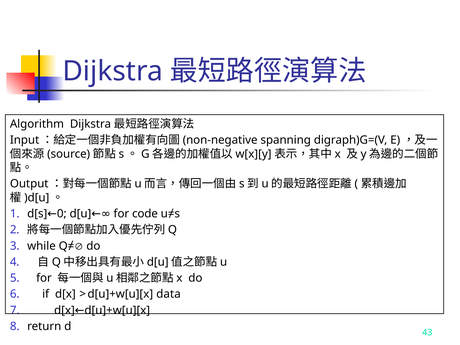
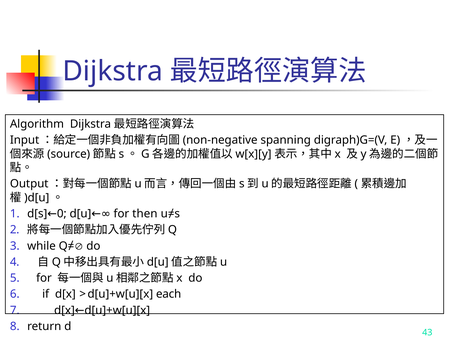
code: code -> then
data: data -> each
